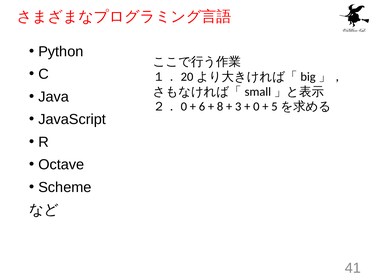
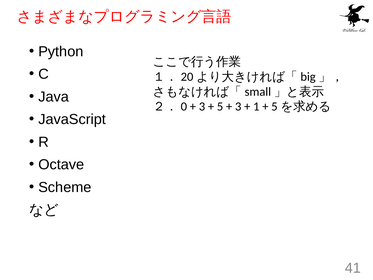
6 at (202, 107): 6 -> 3
8: 8 -> 5
0: 0 -> 1
